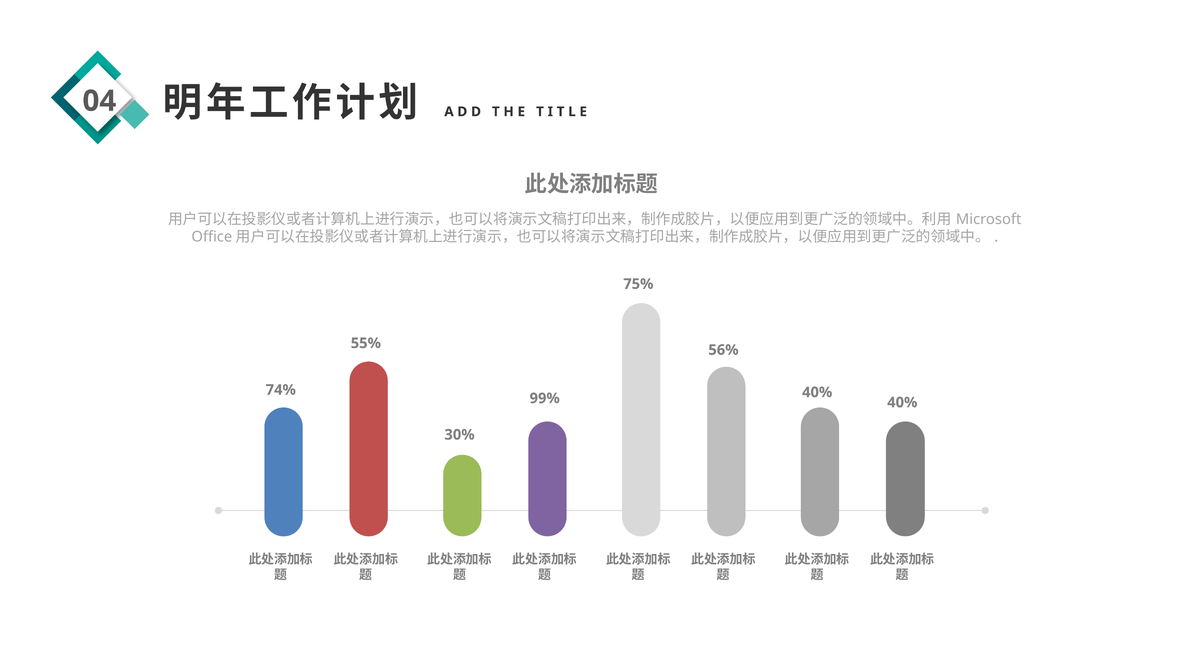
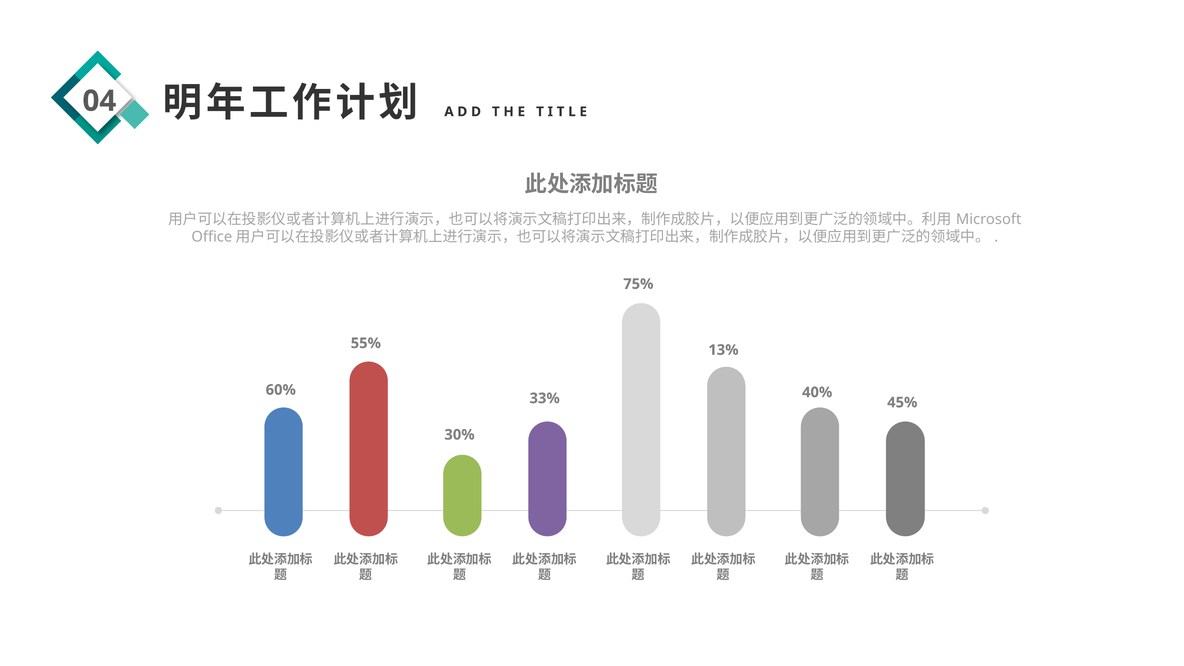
56%: 56% -> 13%
74%: 74% -> 60%
99%: 99% -> 33%
40% at (902, 402): 40% -> 45%
